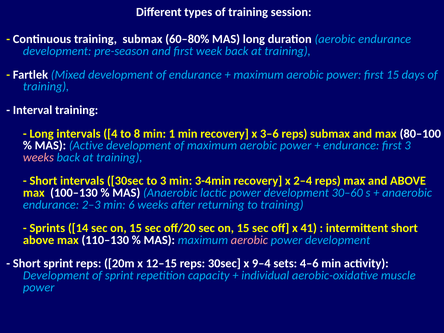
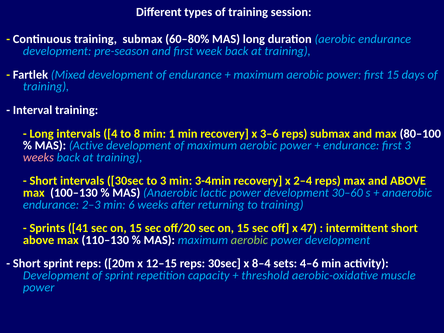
14: 14 -> 41
41: 41 -> 47
aerobic at (249, 240) colour: pink -> light green
9–4: 9–4 -> 8–4
individual: individual -> threshold
